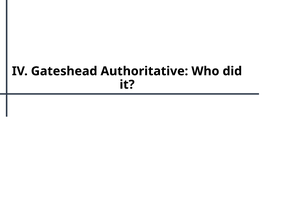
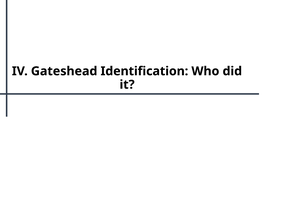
Authoritative: Authoritative -> Identification
